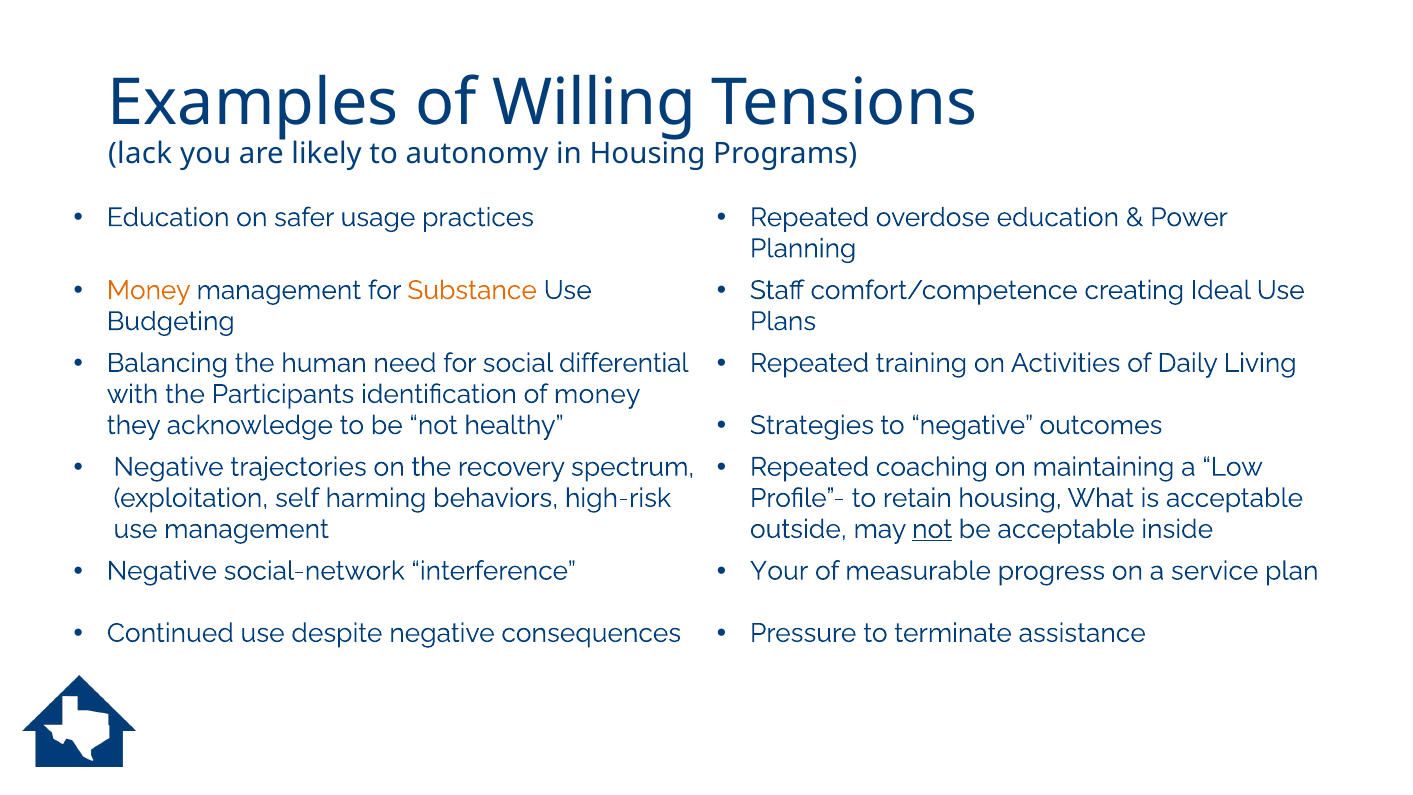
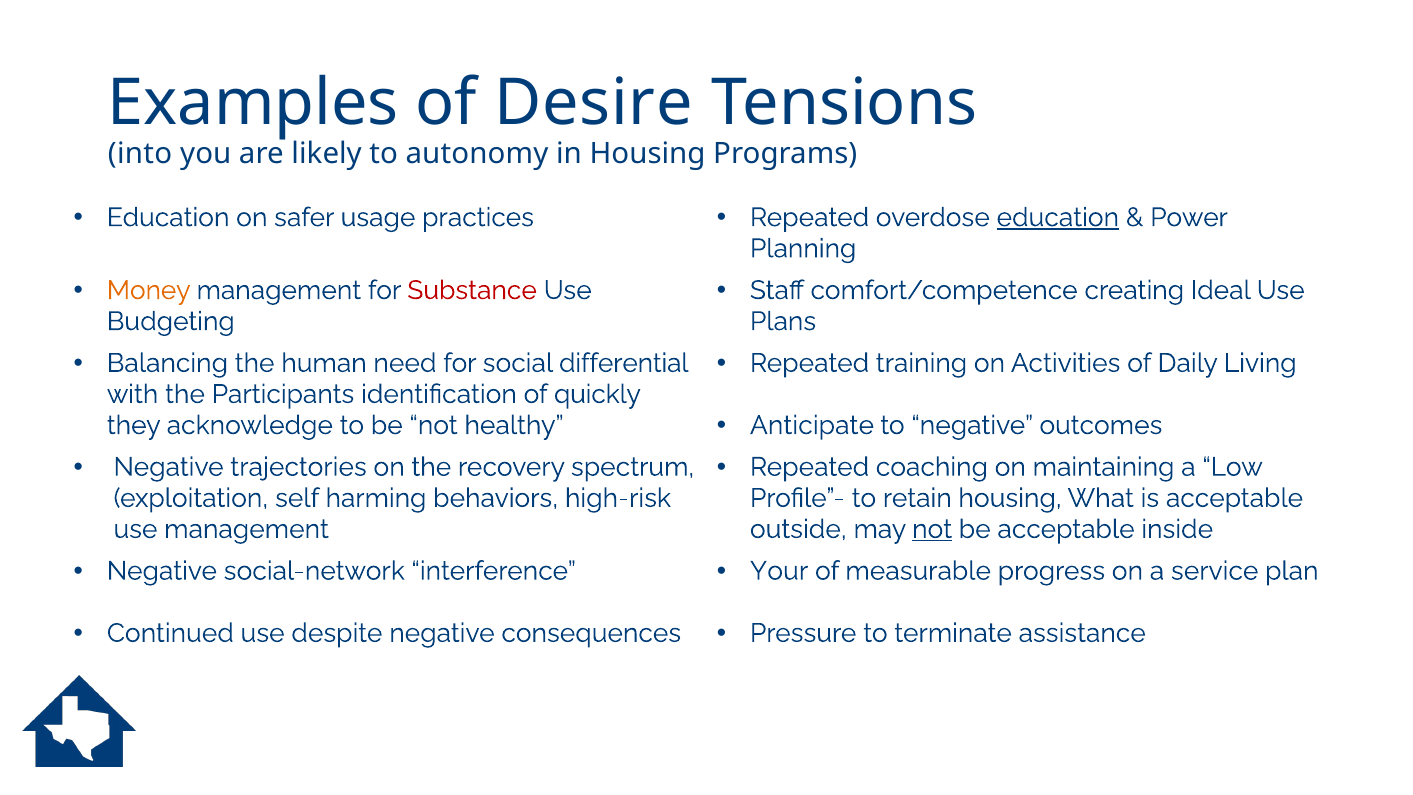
Willing: Willing -> Desire
lack: lack -> into
education at (1058, 217) underline: none -> present
Substance colour: orange -> red
of money: money -> quickly
Strategies: Strategies -> Anticipate
